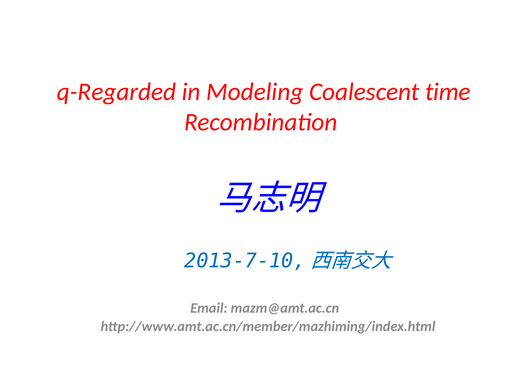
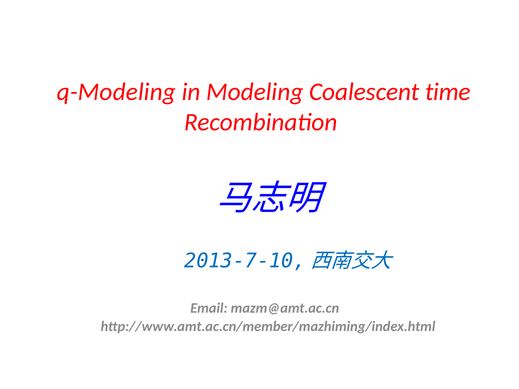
q-Regarded: q-Regarded -> q-Modeling
